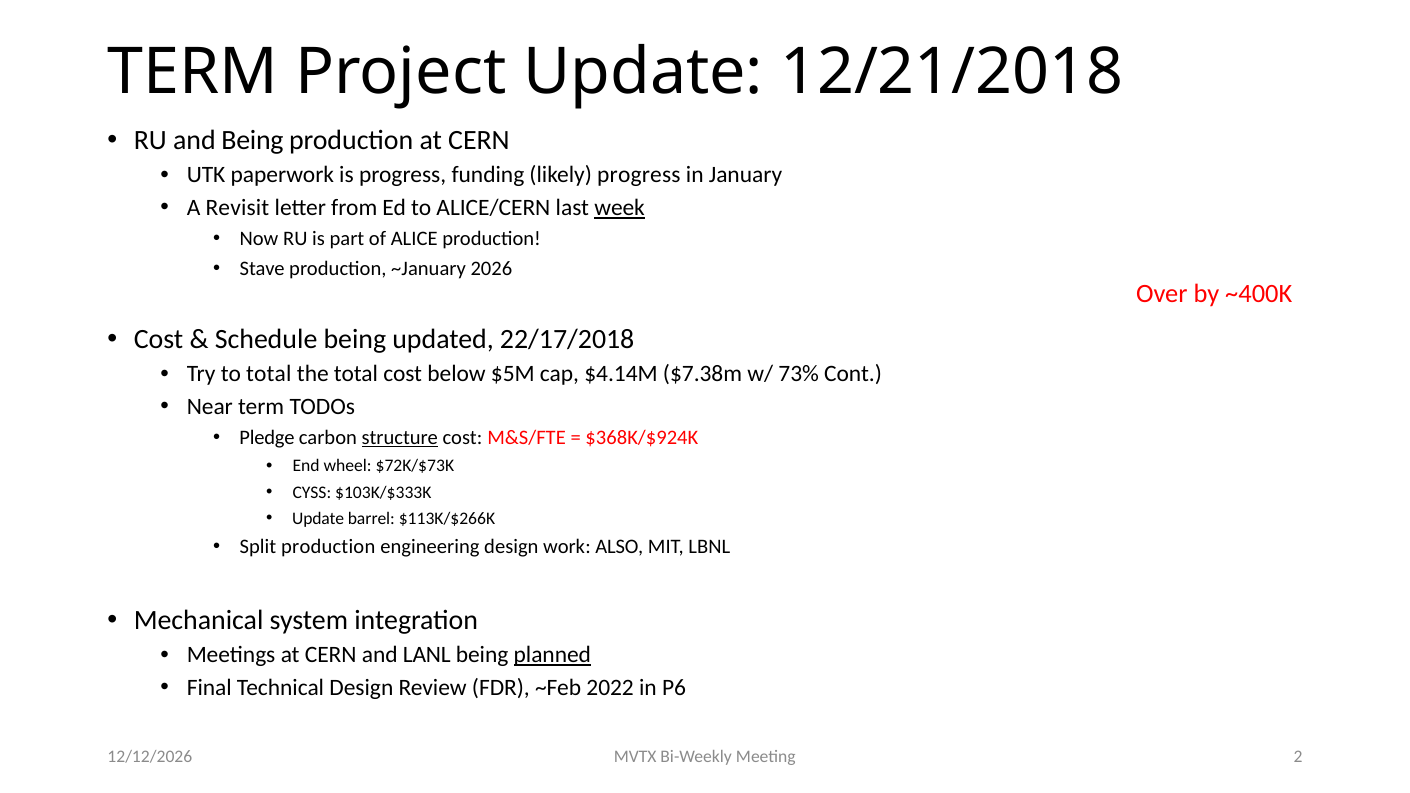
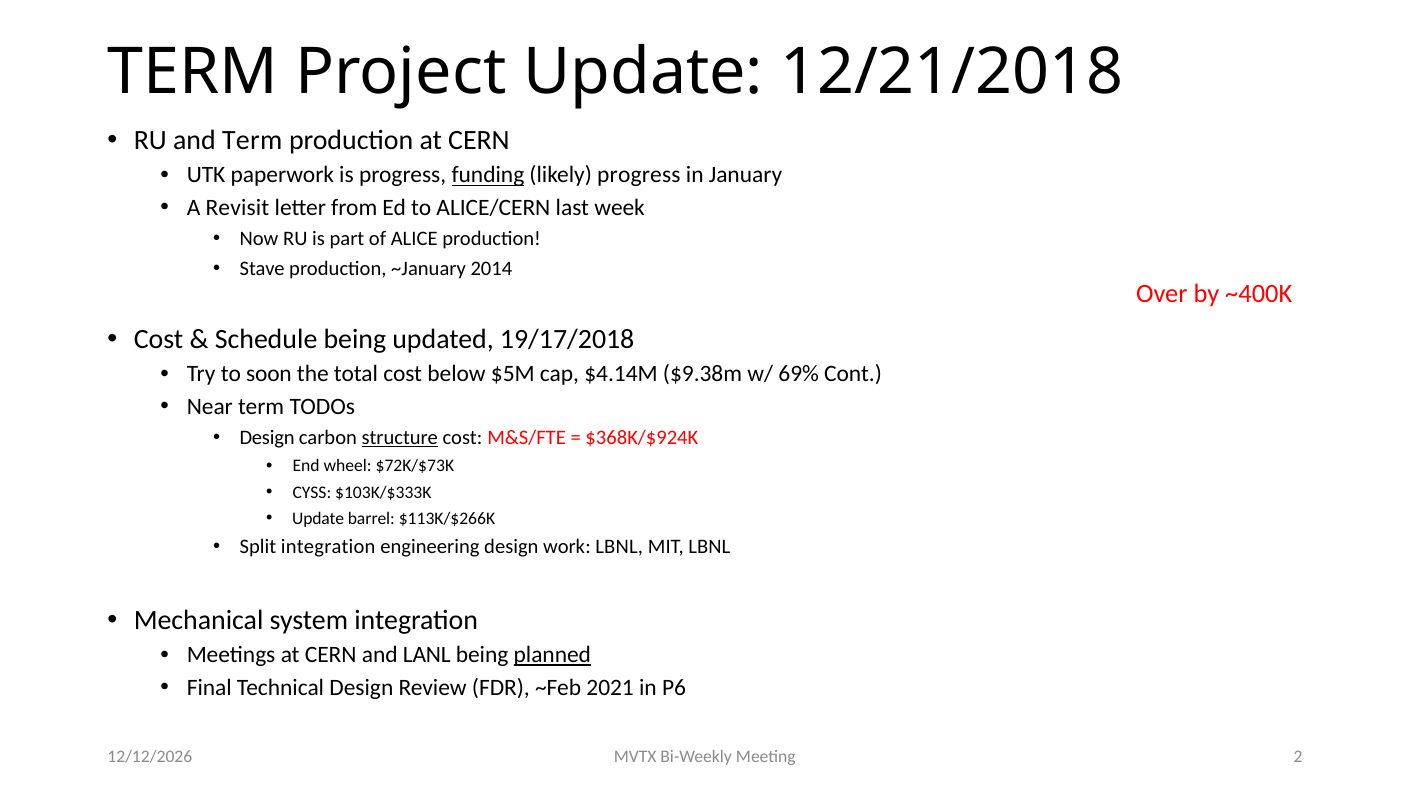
and Being: Being -> Term
funding underline: none -> present
week underline: present -> none
2026: 2026 -> 2014
22/17/2018: 22/17/2018 -> 19/17/2018
to total: total -> soon
$7.38m: $7.38m -> $9.38m
73%: 73% -> 69%
Pledge at (267, 438): Pledge -> Design
Split production: production -> integration
work ALSO: ALSO -> LBNL
2022: 2022 -> 2021
